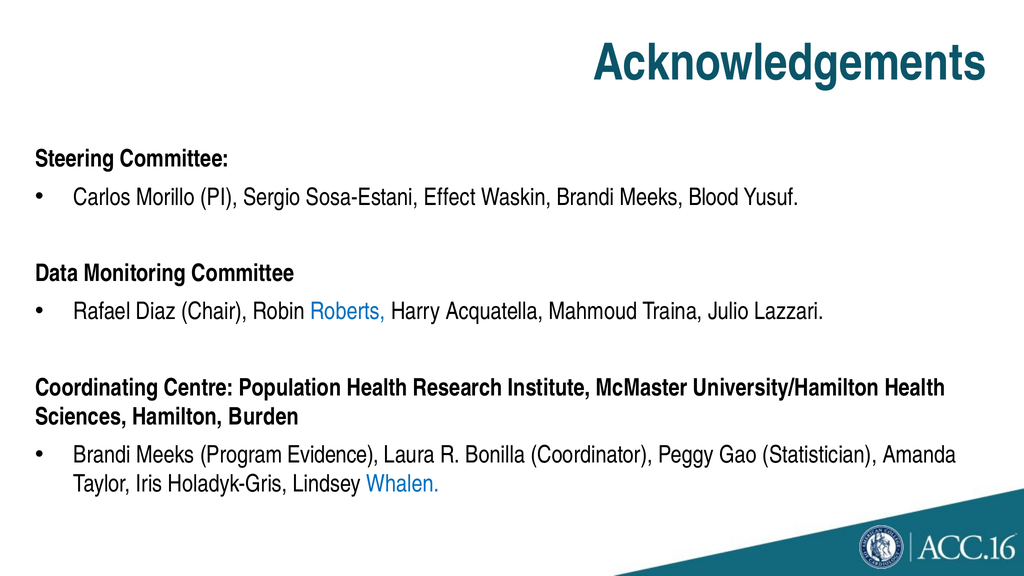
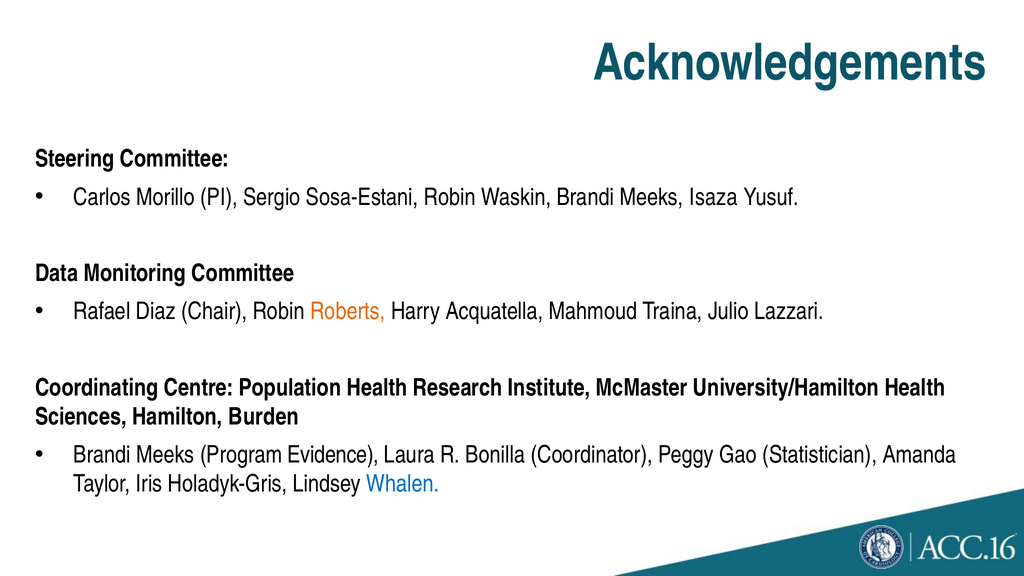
Sosa-Estani Effect: Effect -> Robin
Blood: Blood -> Isaza
Roberts colour: blue -> orange
